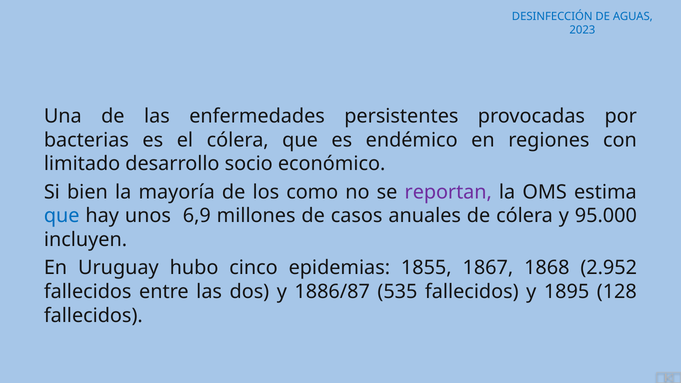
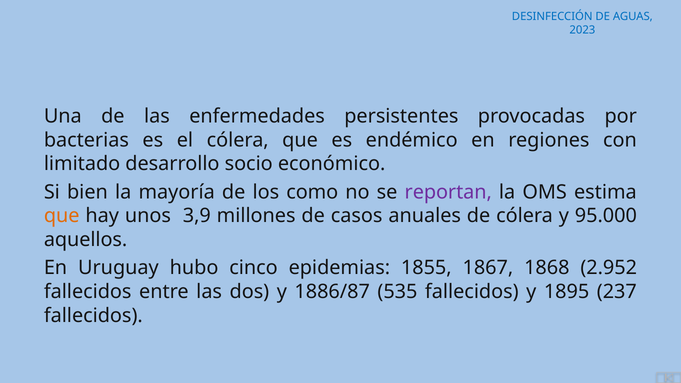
que at (62, 216) colour: blue -> orange
6,9: 6,9 -> 3,9
incluyen: incluyen -> aquellos
128: 128 -> 237
